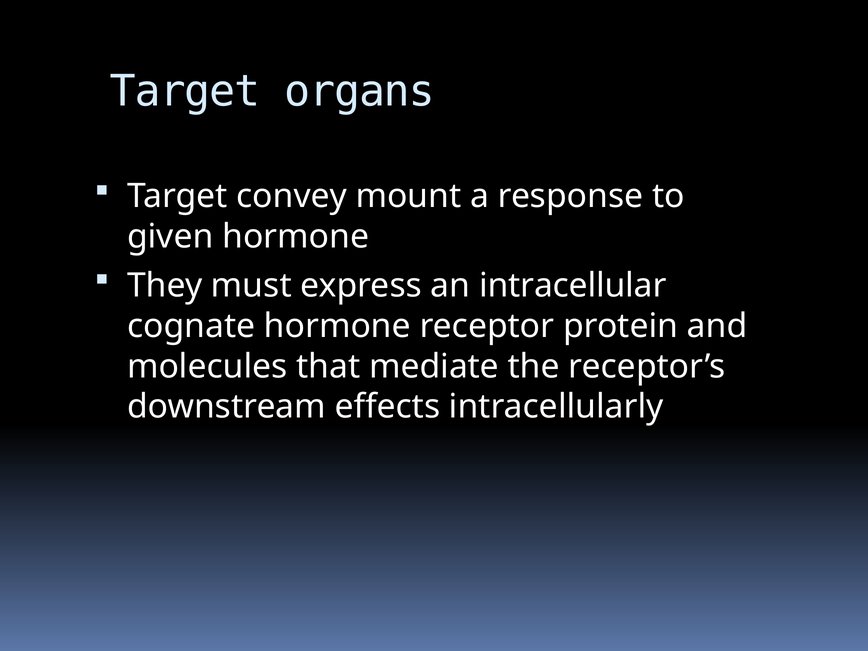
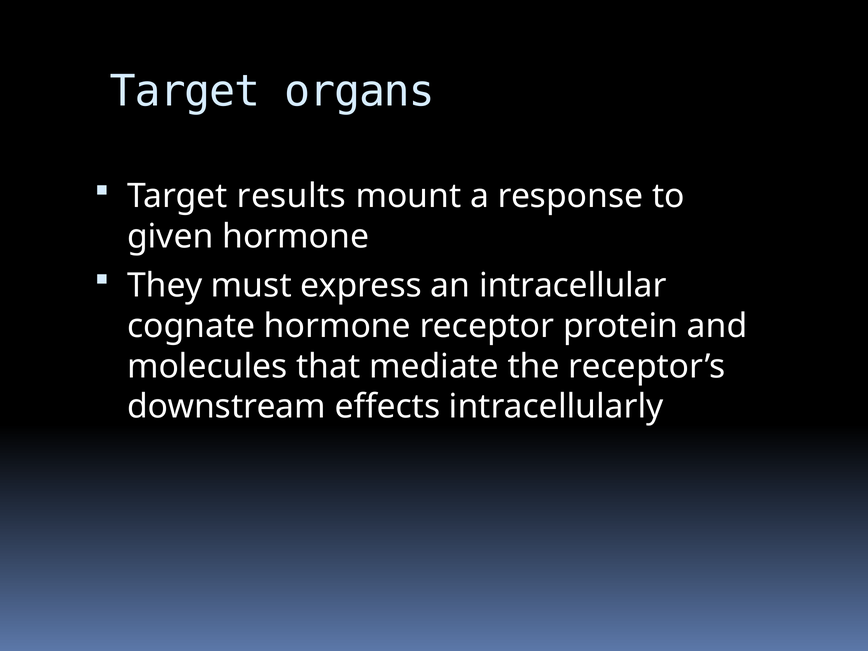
convey: convey -> results
